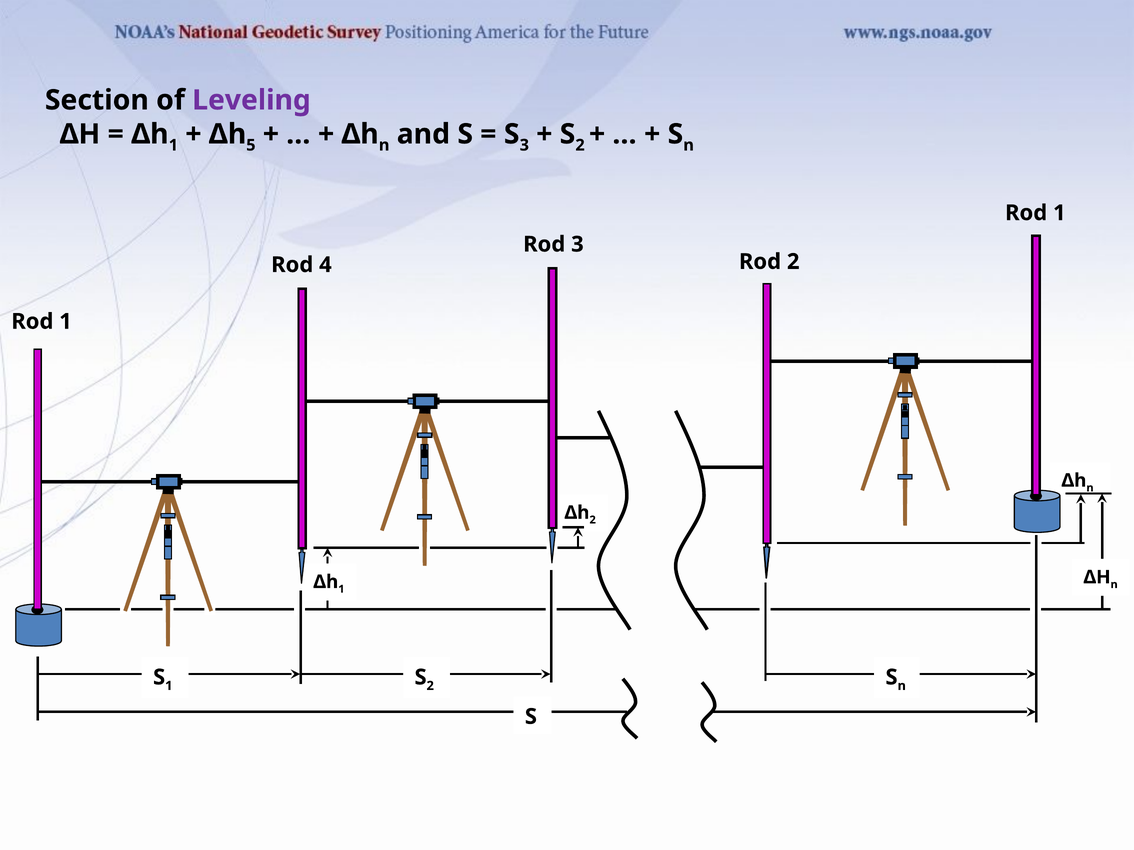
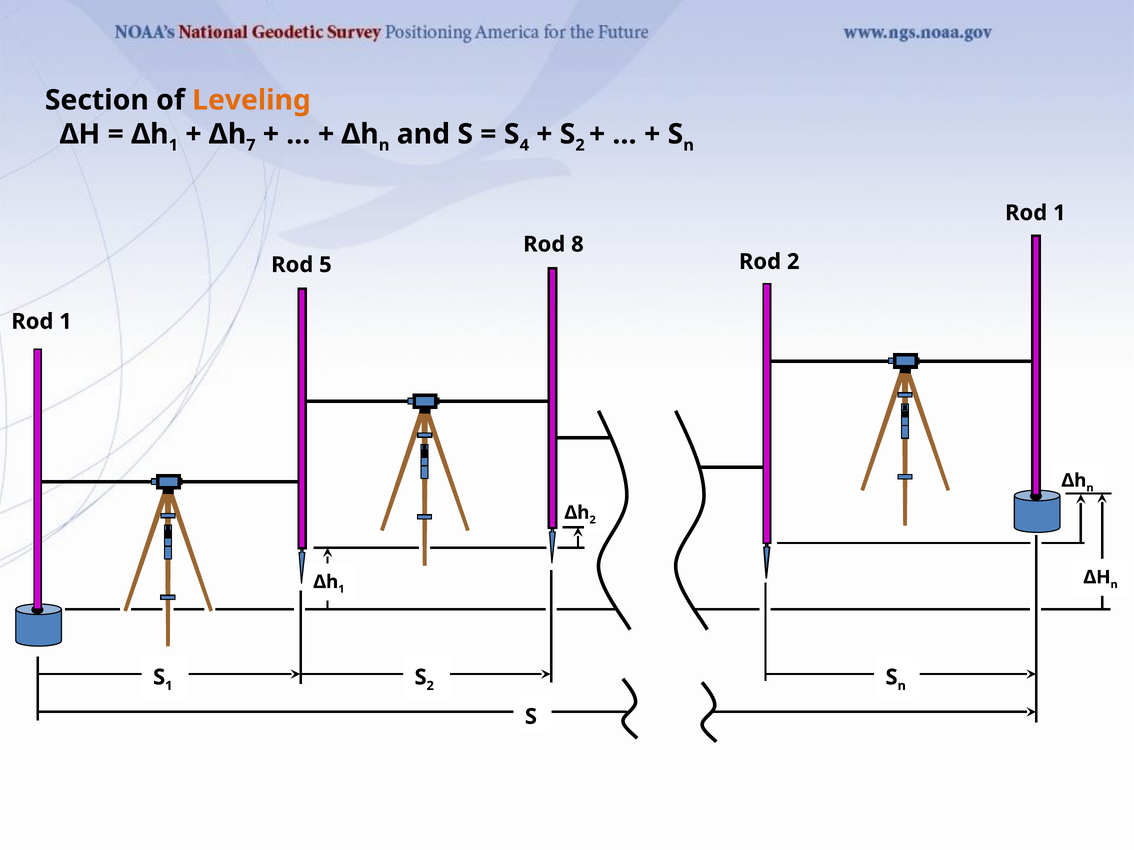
Leveling colour: purple -> orange
5: 5 -> 7
S 3: 3 -> 4
Rod 3: 3 -> 8
4: 4 -> 5
